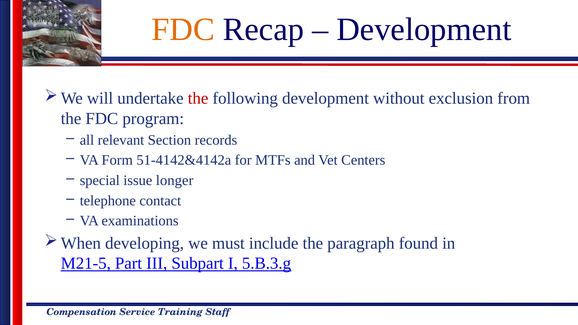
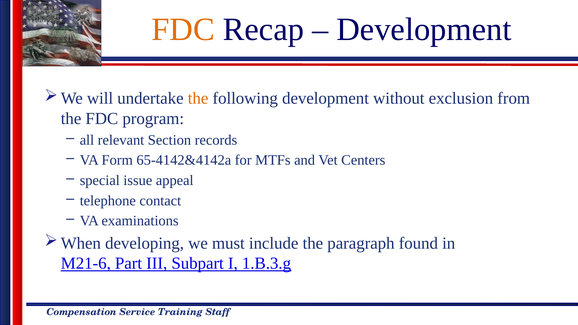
the at (198, 98) colour: red -> orange
51-4142&4142a: 51-4142&4142a -> 65-4142&4142a
longer: longer -> appeal
M21-5: M21-5 -> M21-6
5.B.3.g: 5.B.3.g -> 1.B.3.g
